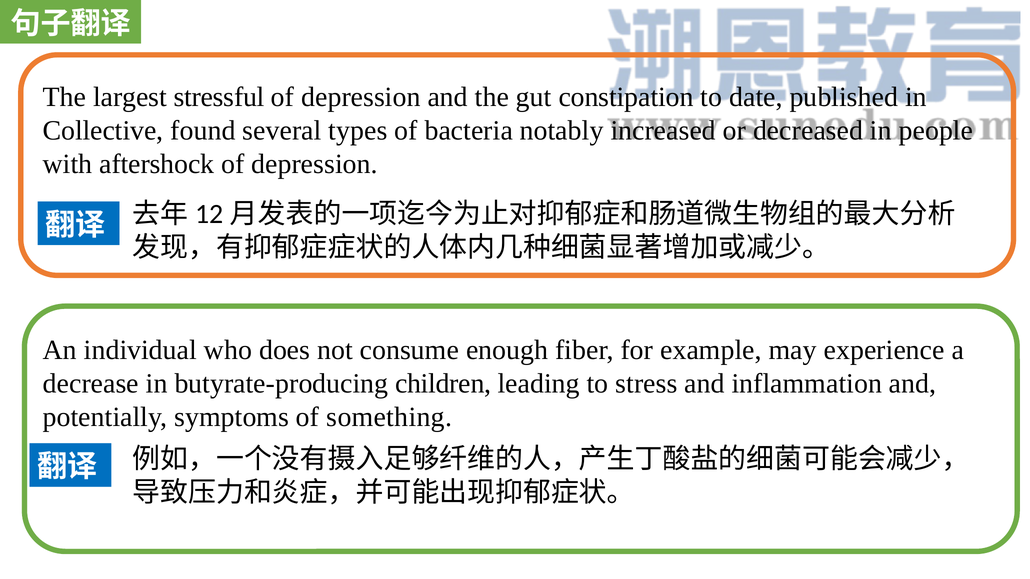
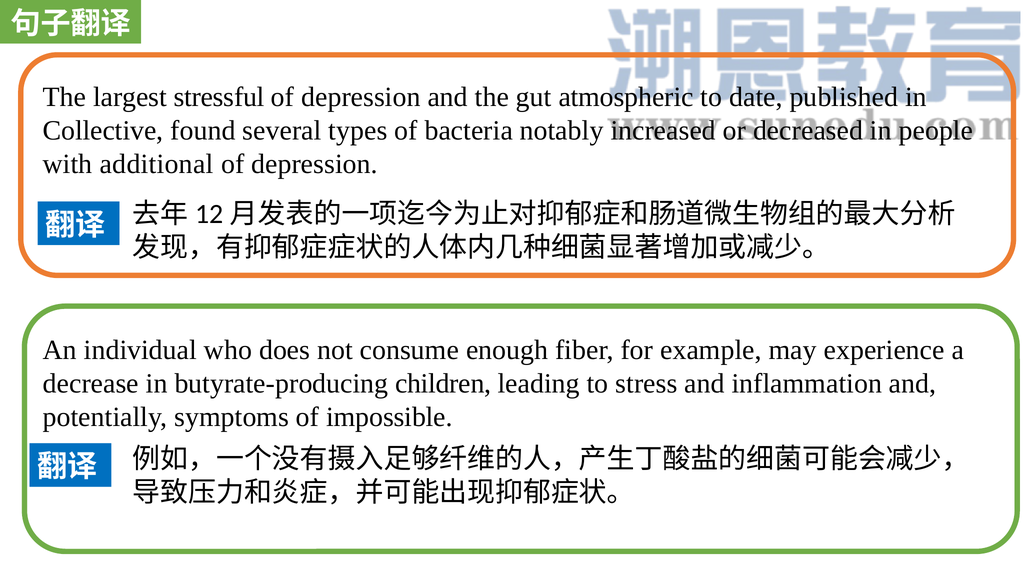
constipation: constipation -> atmospheric
aftershock: aftershock -> additional
something: something -> impossible
